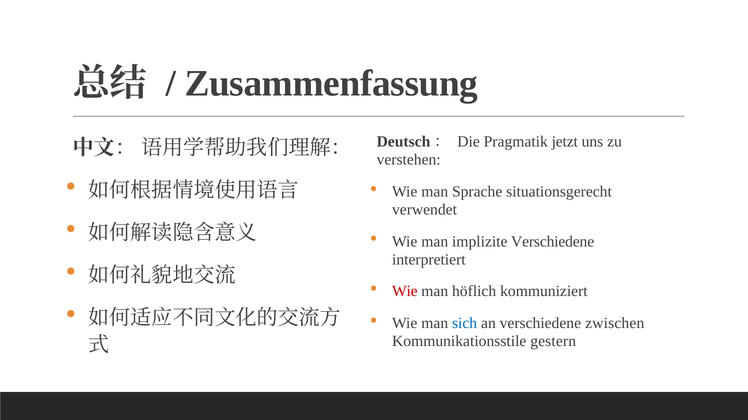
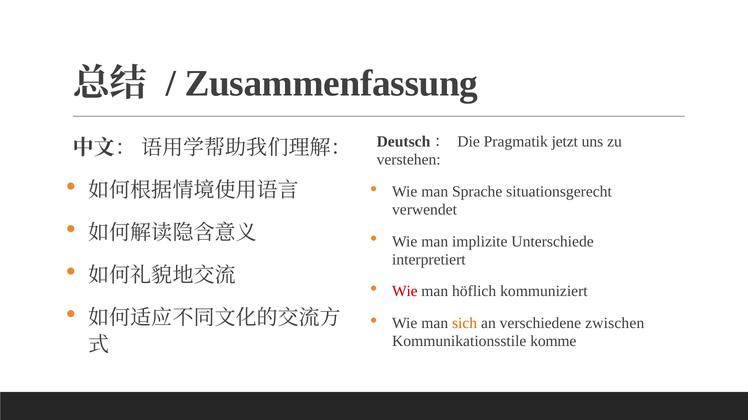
implizite Verschiedene: Verschiedene -> Unterschiede
sich colour: blue -> orange
gestern: gestern -> komme
